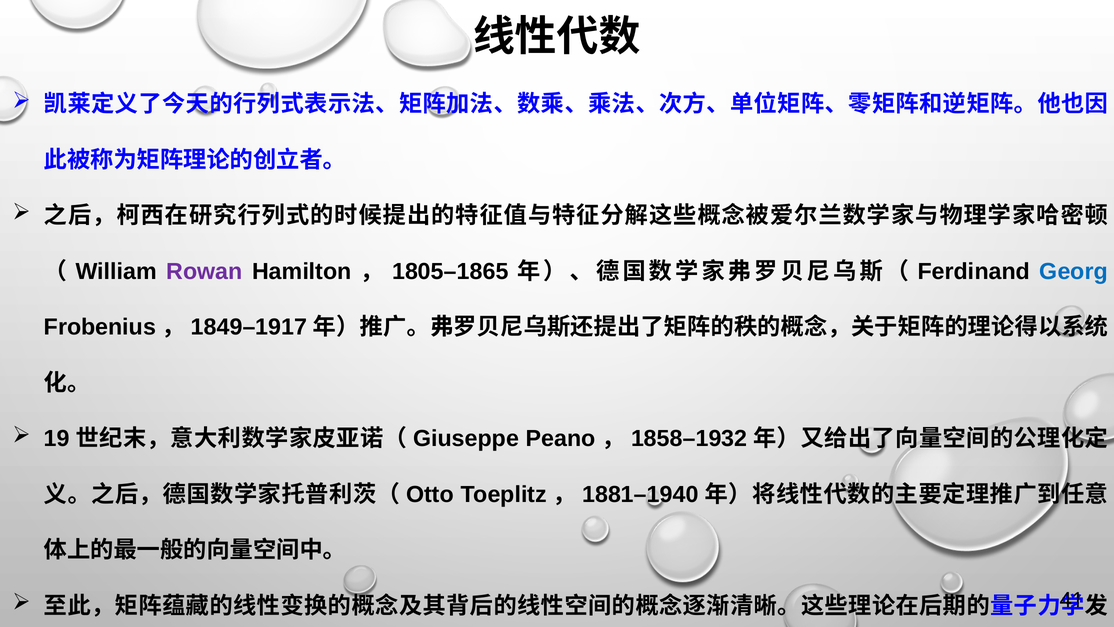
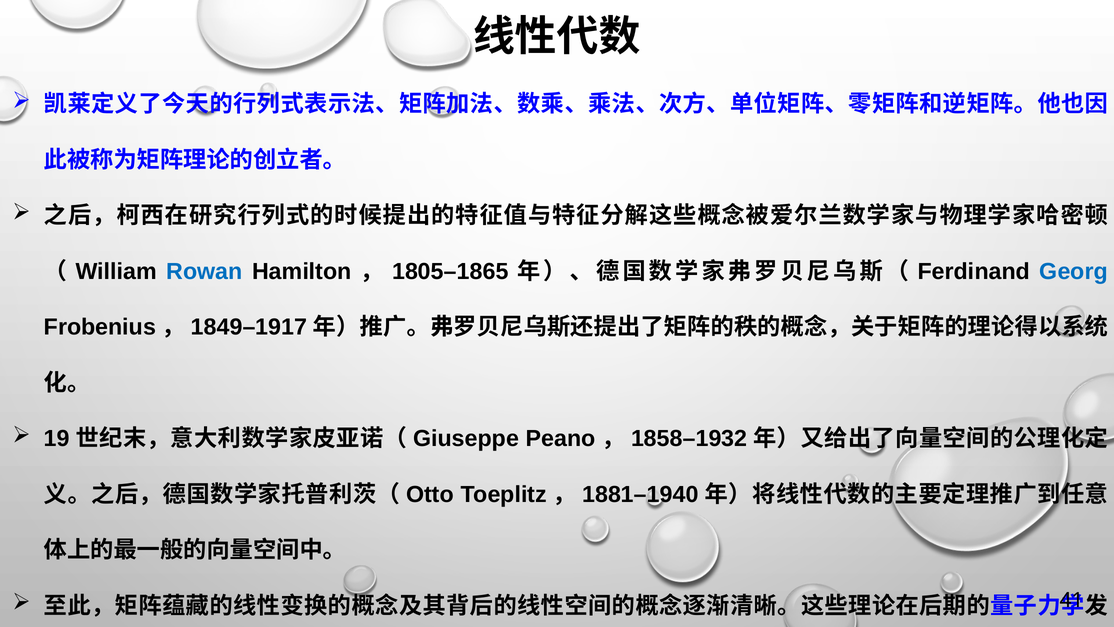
Rowan colour: purple -> blue
